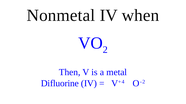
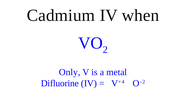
Nonmetal: Nonmetal -> Cadmium
Then: Then -> Only
